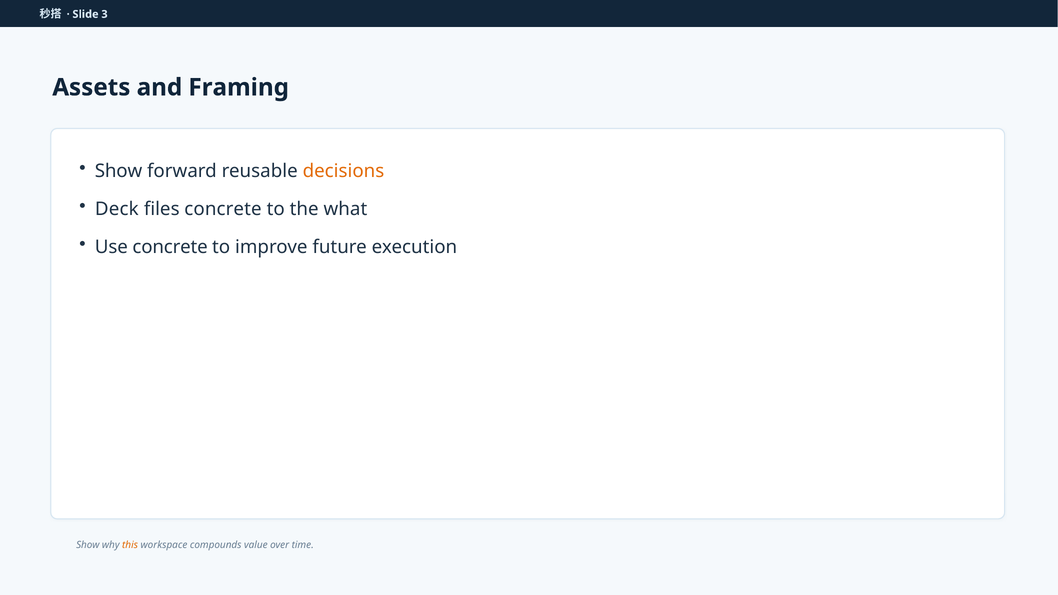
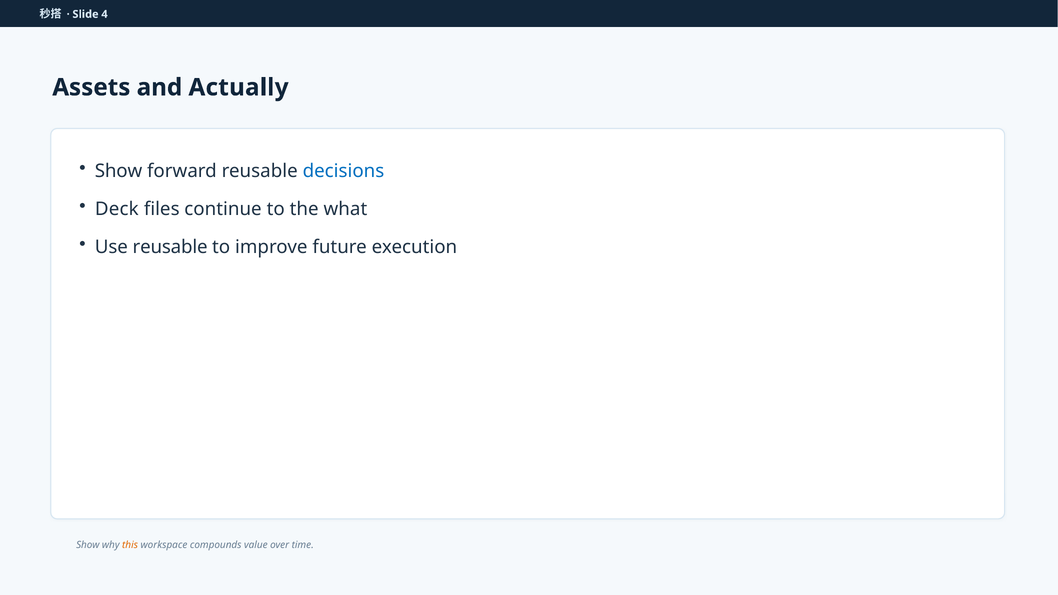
3: 3 -> 4
Framing: Framing -> Actually
decisions colour: orange -> blue
files concrete: concrete -> continue
Use concrete: concrete -> reusable
